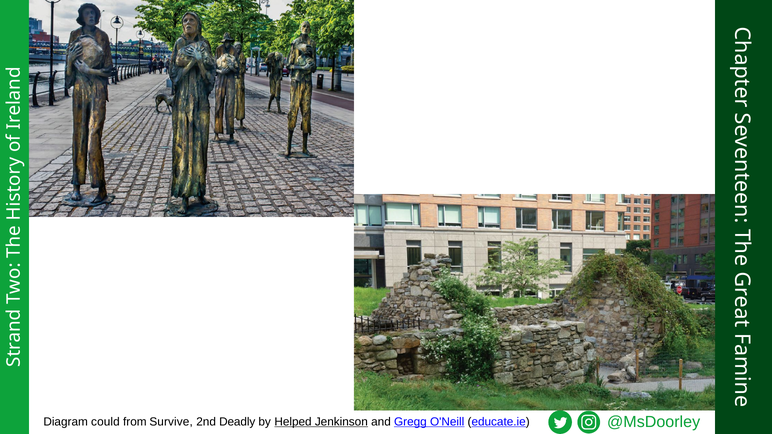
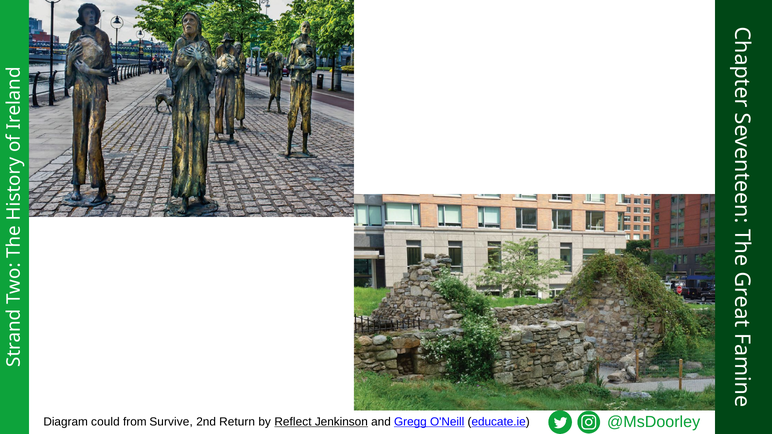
Deadly: Deadly -> Return
Helped: Helped -> Reflect
